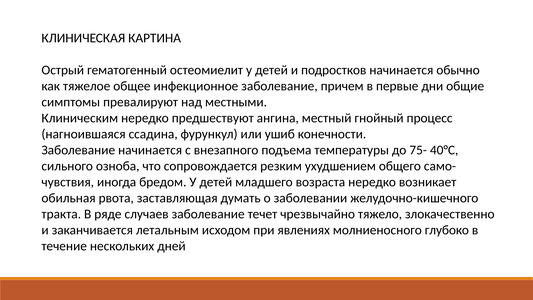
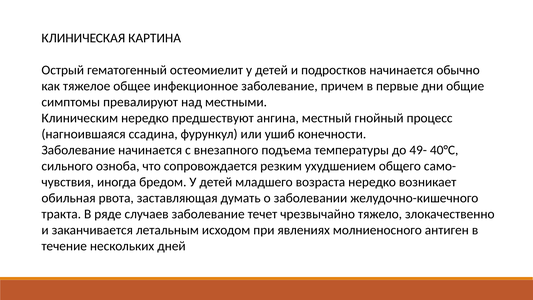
75-: 75- -> 49-
глубоко: глубоко -> антиген
